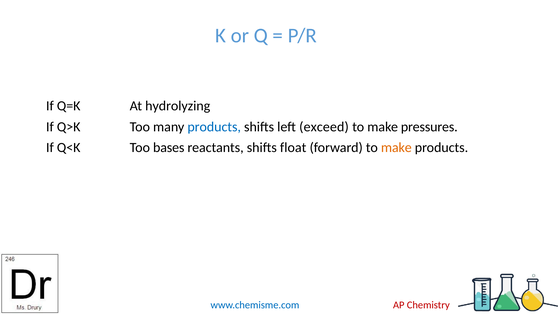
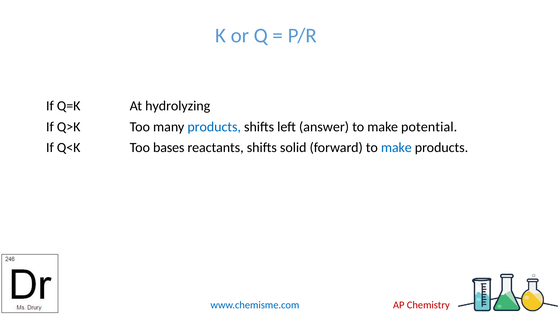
exceed: exceed -> answer
pressures: pressures -> potential
float: float -> solid
make at (396, 148) colour: orange -> blue
